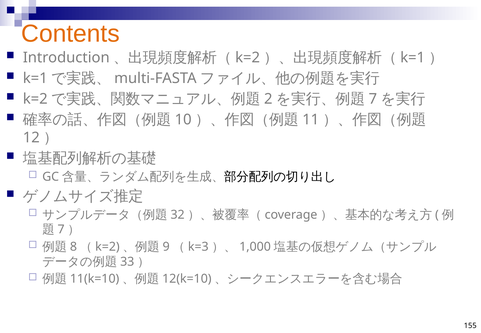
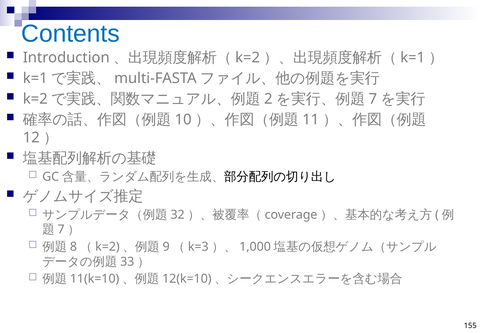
Contents colour: orange -> blue
